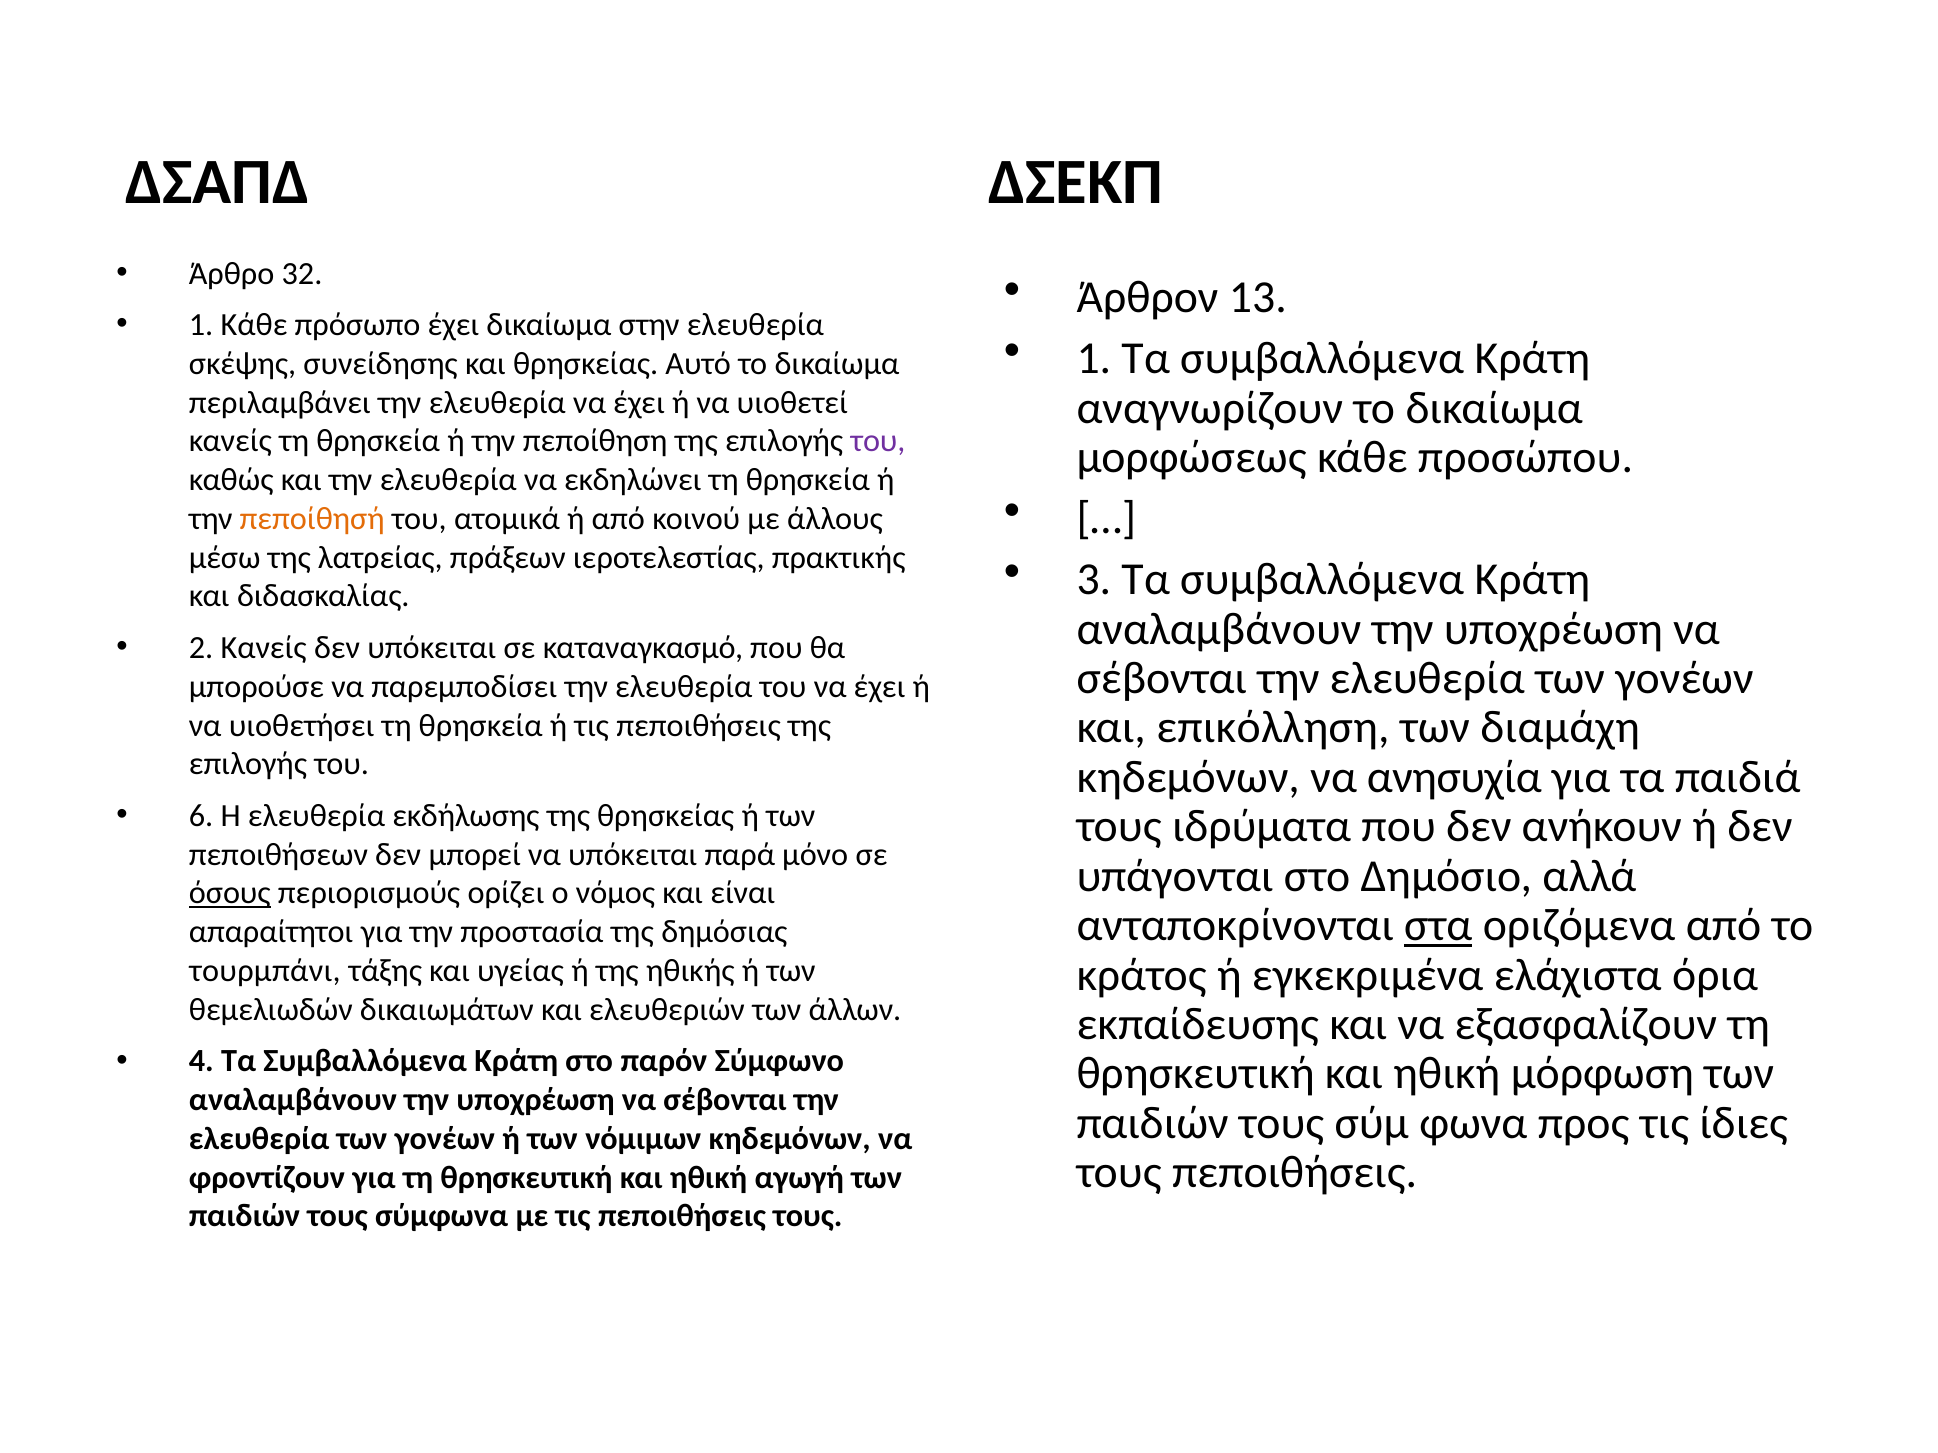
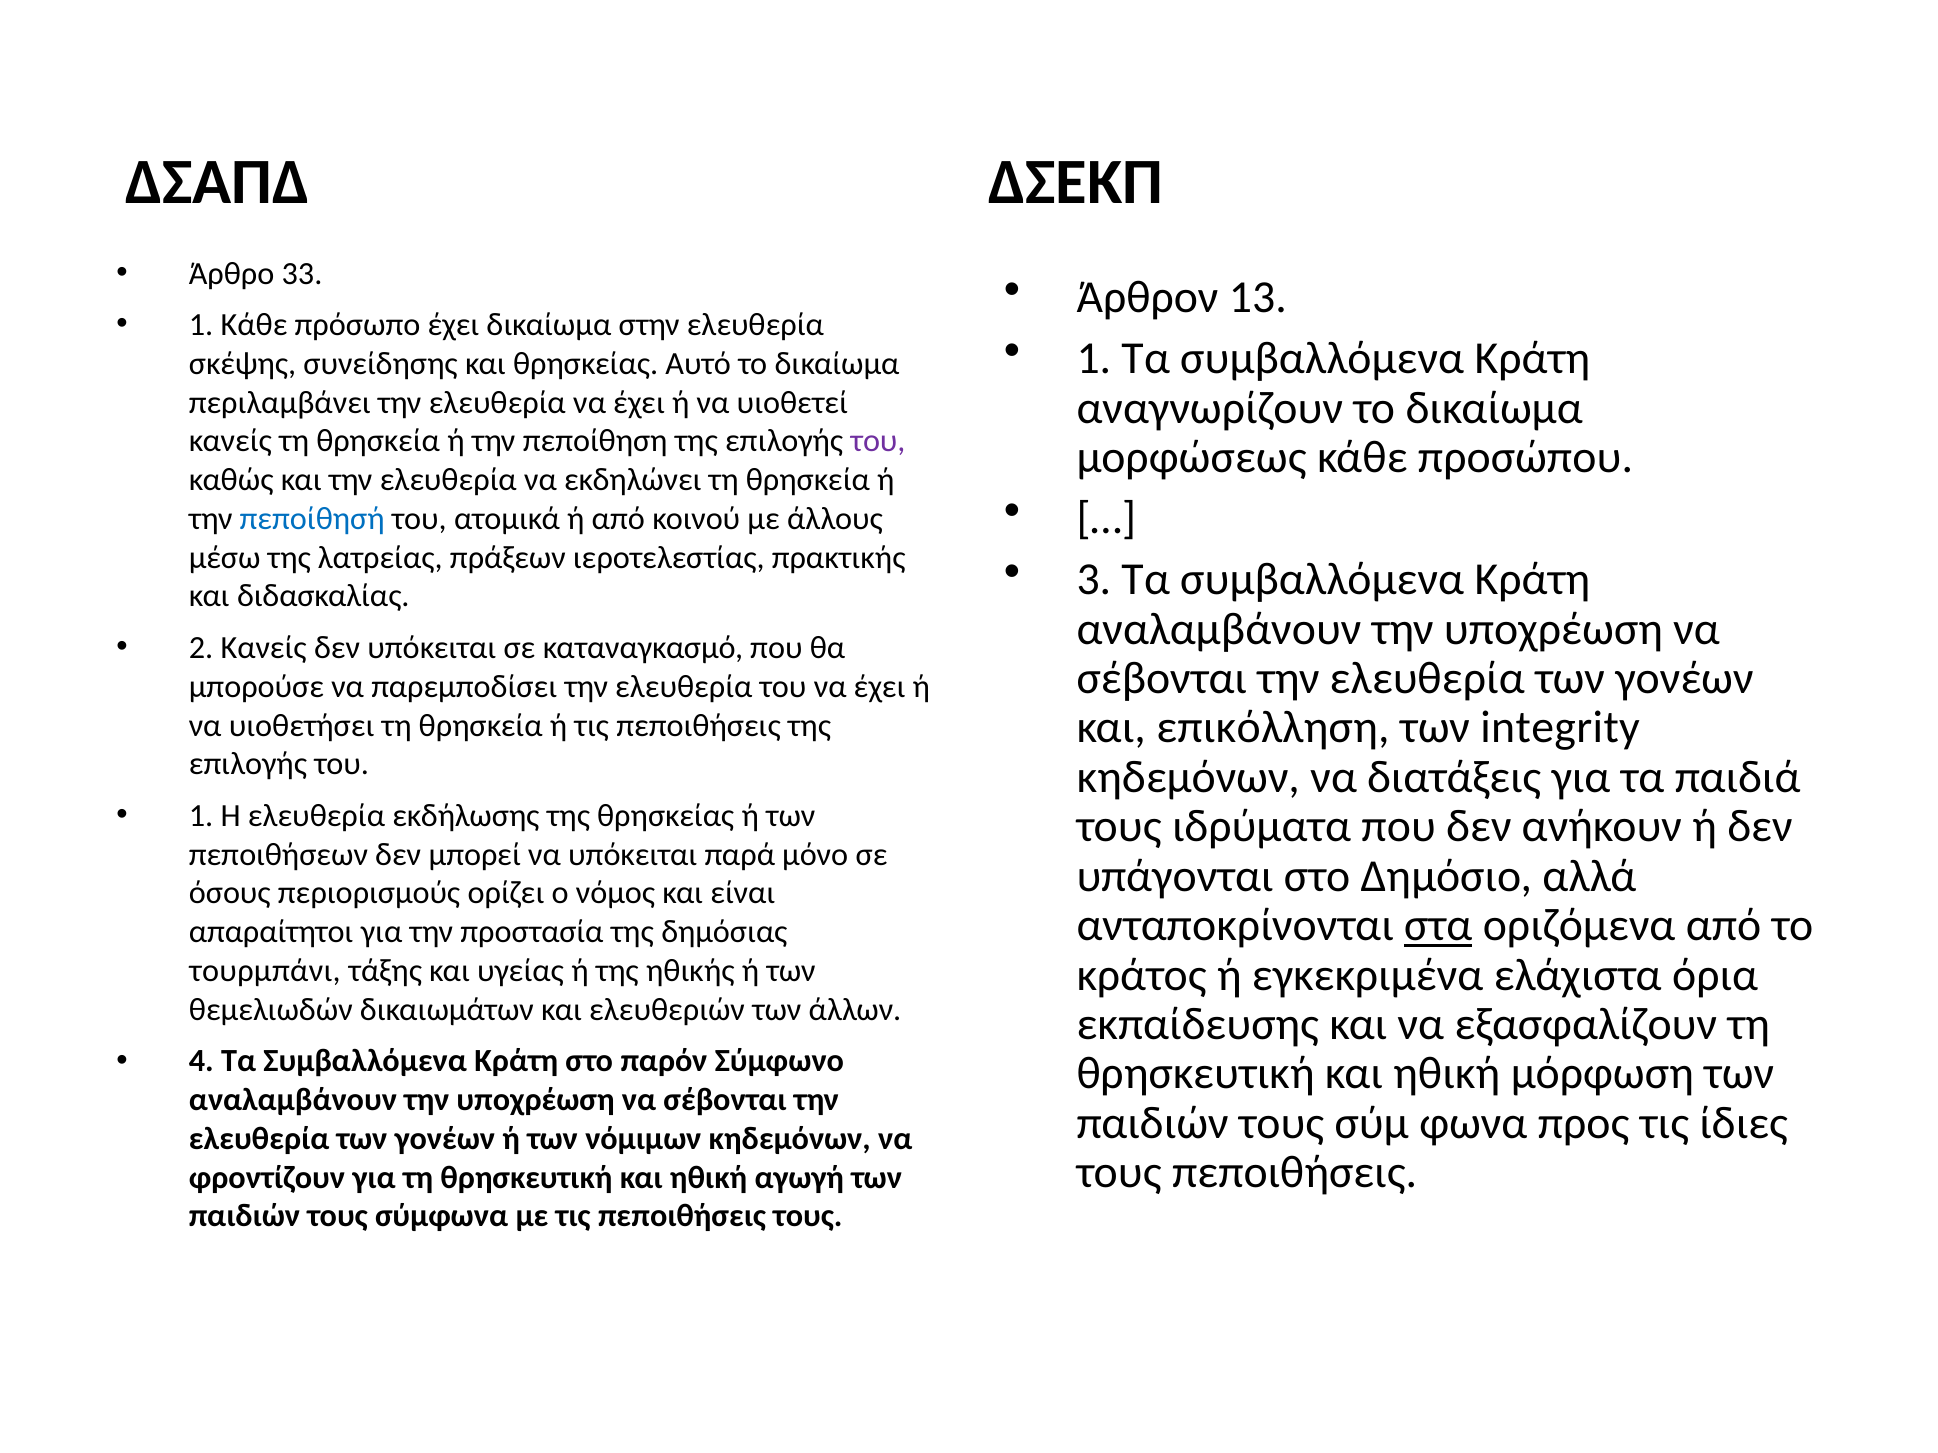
32: 32 -> 33
πεποίθησή colour: orange -> blue
διαμάχη: διαμάχη -> integrity
ανησυχία: ανησυχία -> διατάξεις
6 at (201, 816): 6 -> 1
όσους underline: present -> none
